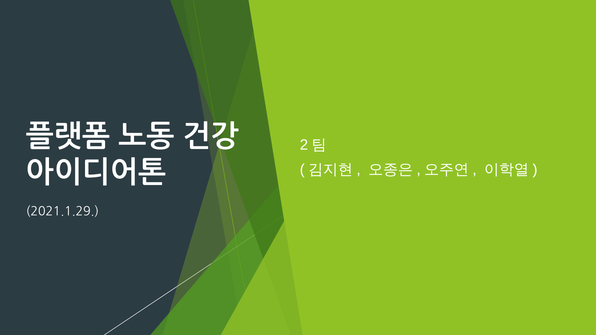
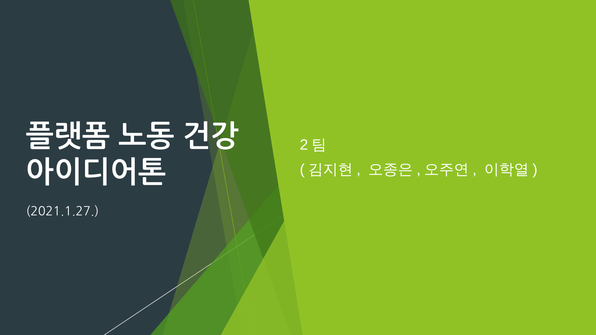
2021.1.29: 2021.1.29 -> 2021.1.27
